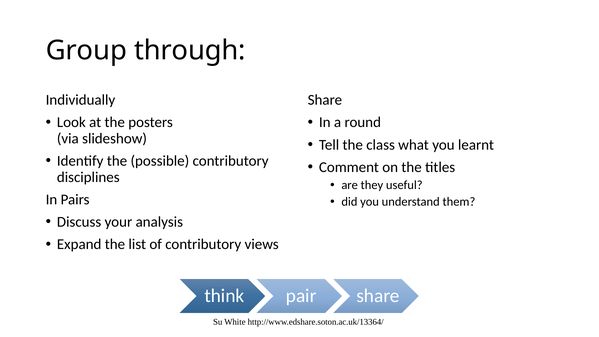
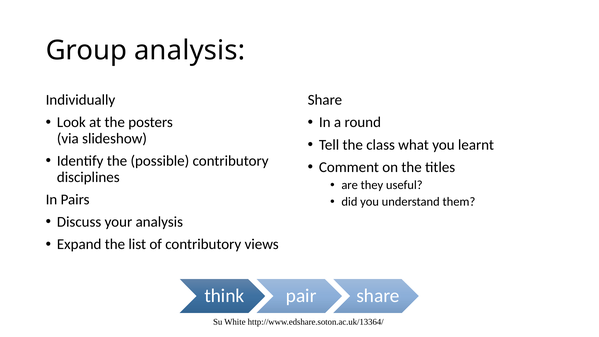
Group through: through -> analysis
